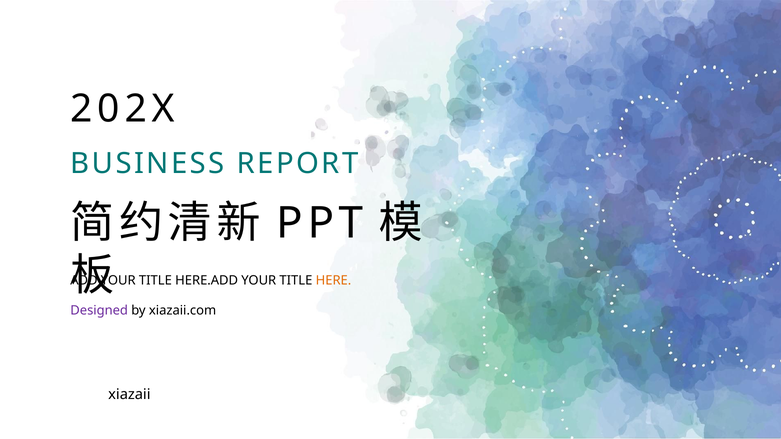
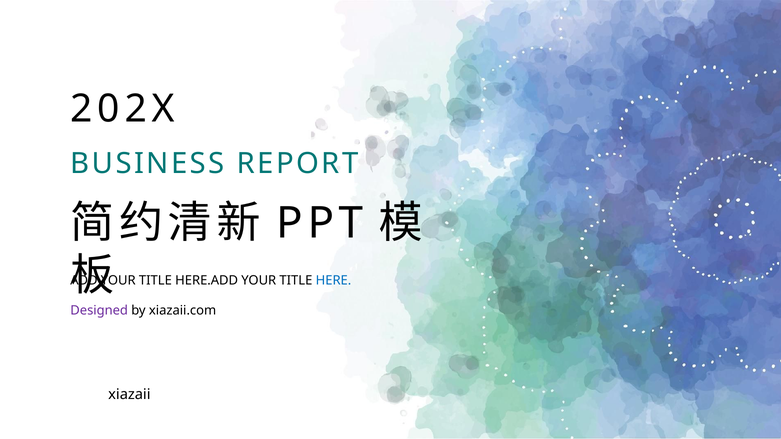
HERE colour: orange -> blue
